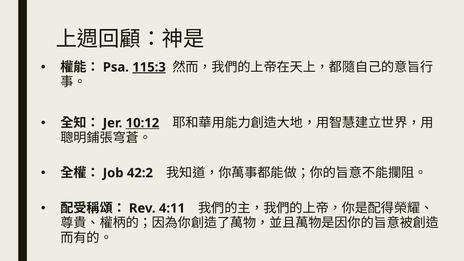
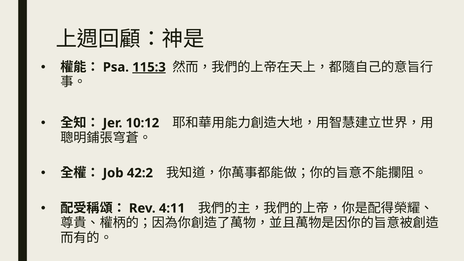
10:12 underline: present -> none
